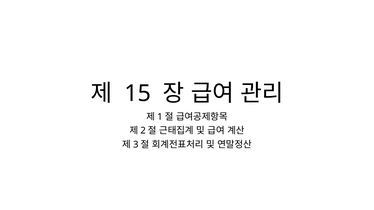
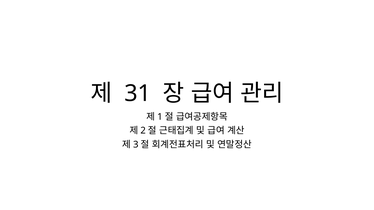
15: 15 -> 31
